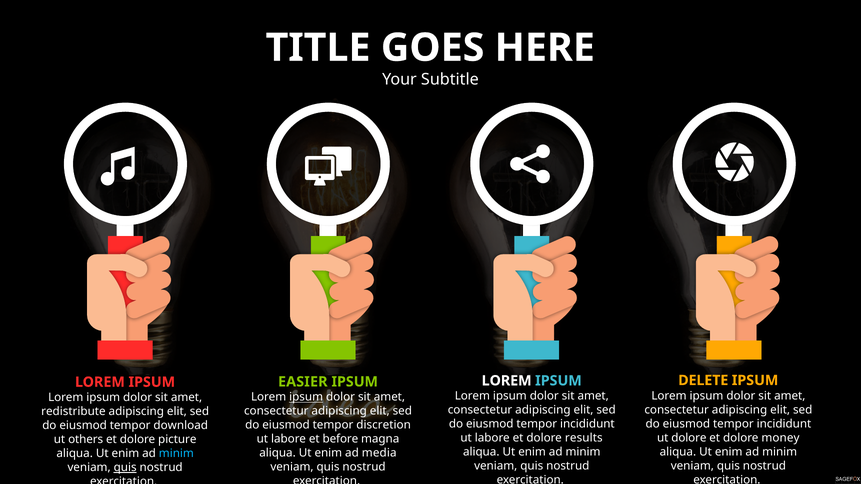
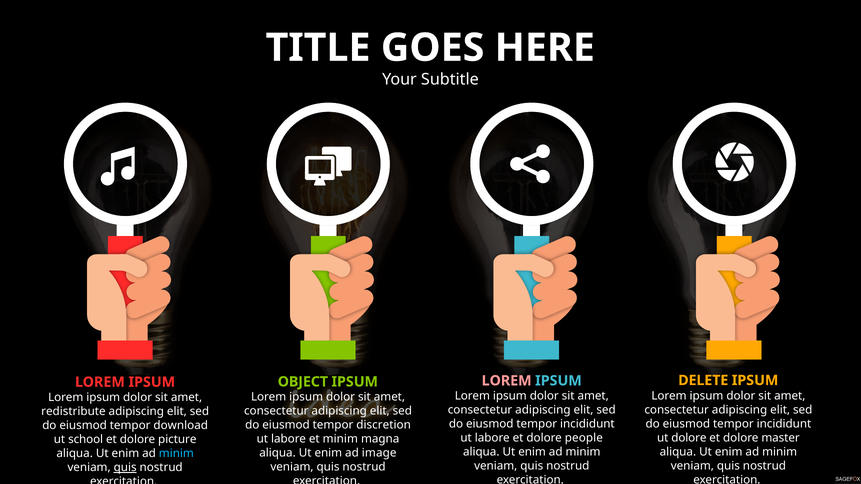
LOREM at (507, 381) colour: white -> pink
EASIER: EASIER -> OBJECT
ipsum at (306, 397) underline: present -> none
money: money -> master
results: results -> people
et before: before -> minim
others: others -> school
media: media -> image
